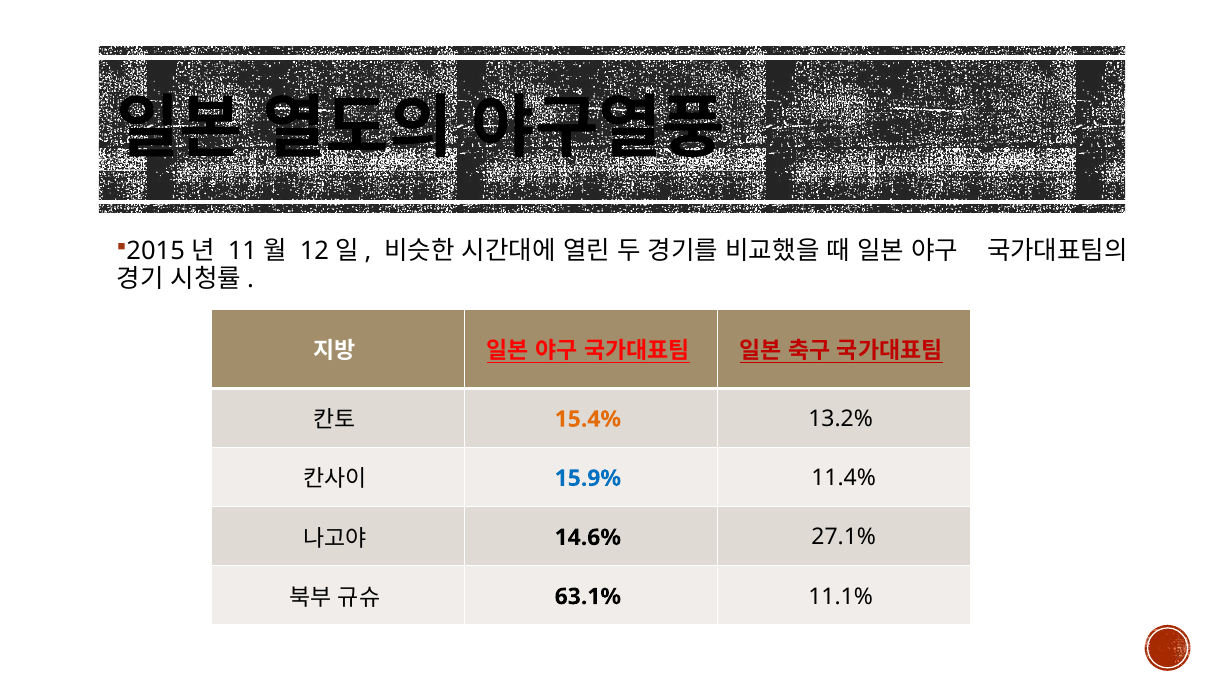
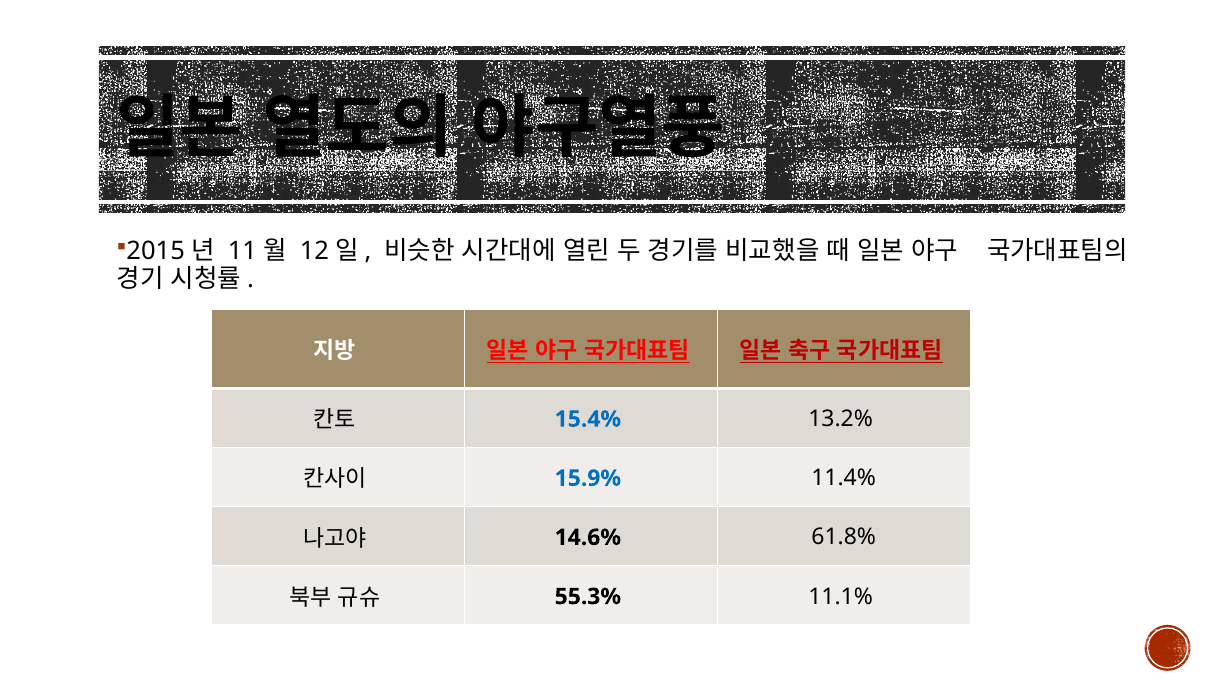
15.4% colour: orange -> blue
27.1%: 27.1% -> 61.8%
63.1%: 63.1% -> 55.3%
